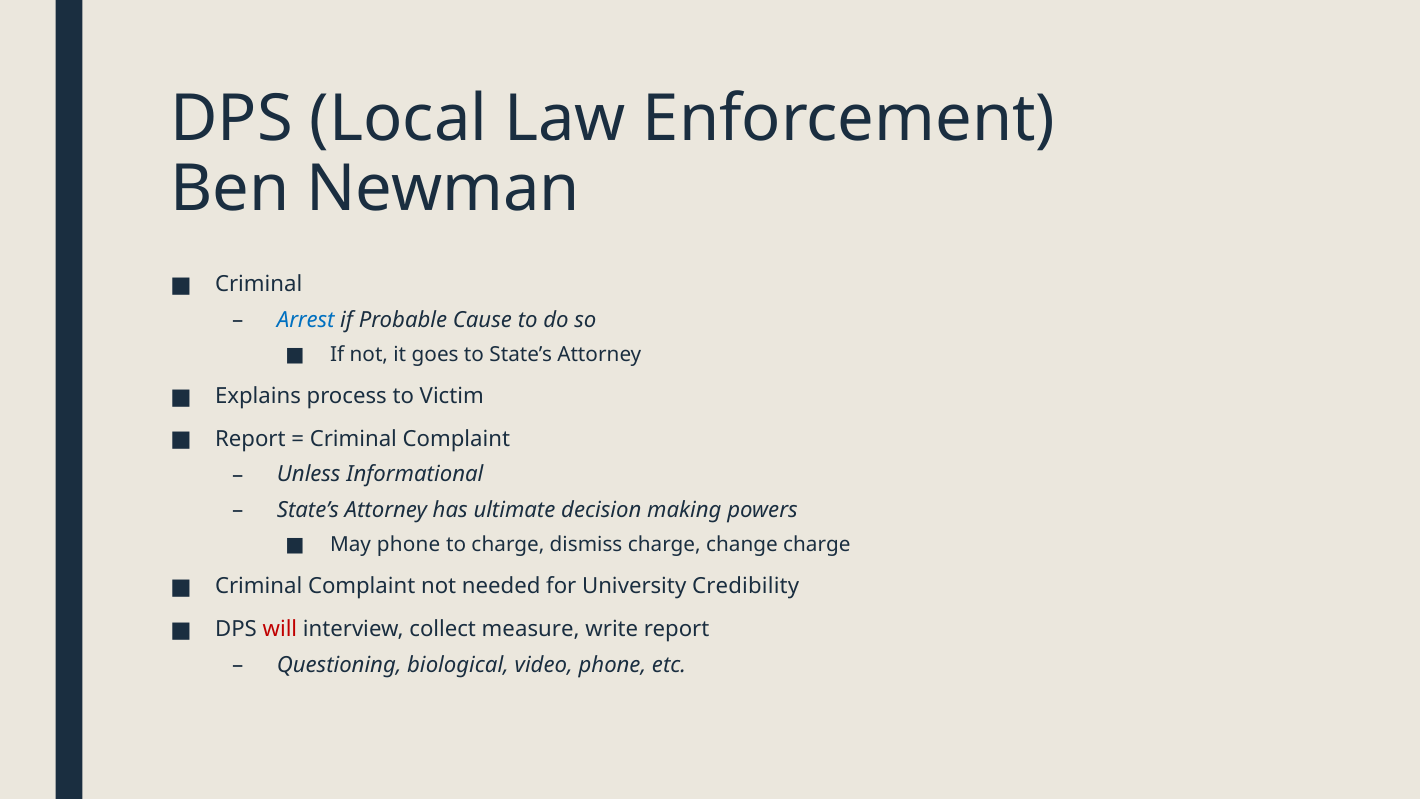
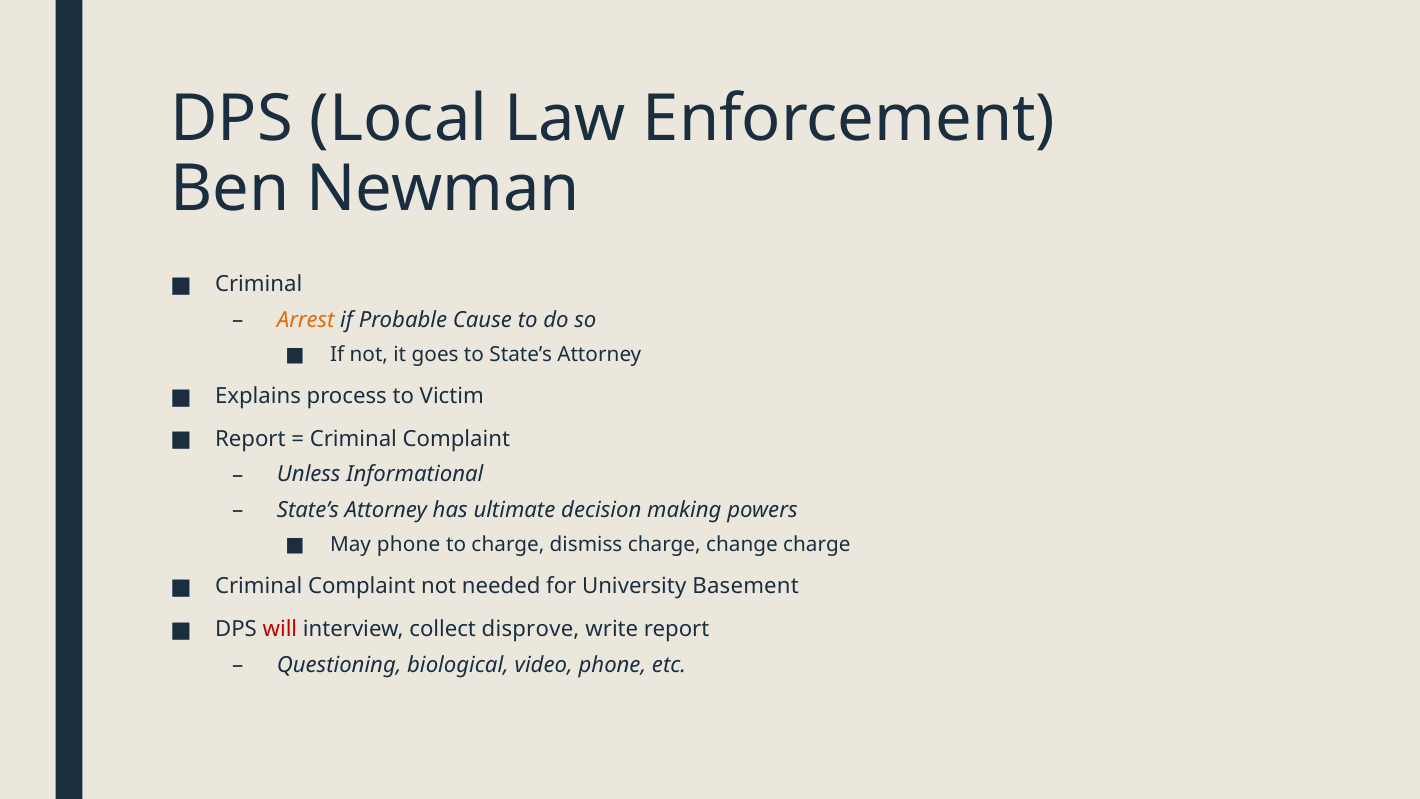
Arrest colour: blue -> orange
Credibility: Credibility -> Basement
measure: measure -> disprove
